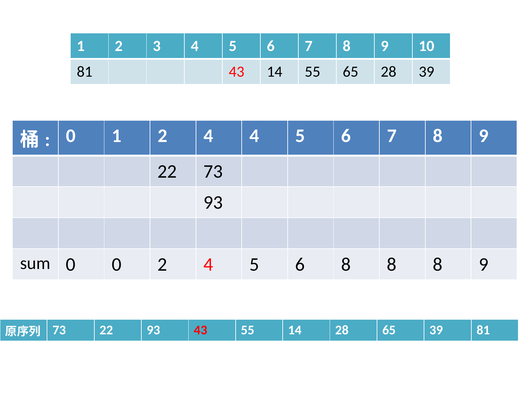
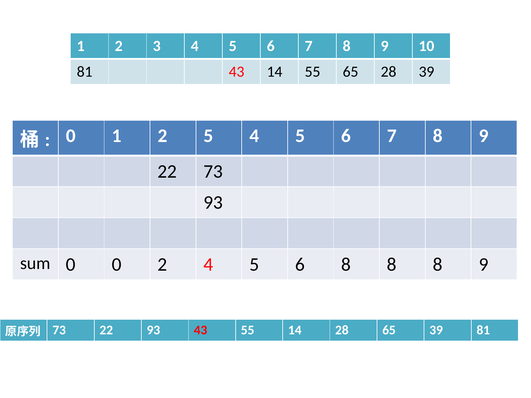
1 2 4: 4 -> 5
